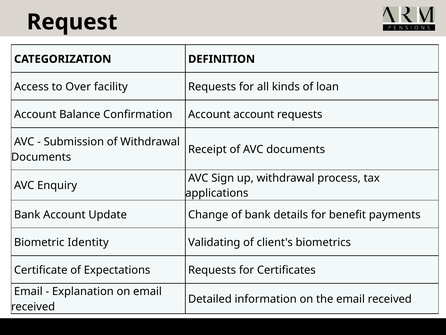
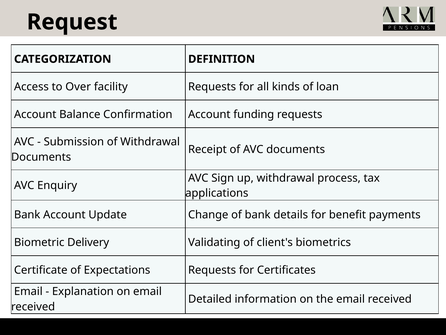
Account account: account -> funding
Identity: Identity -> Delivery
